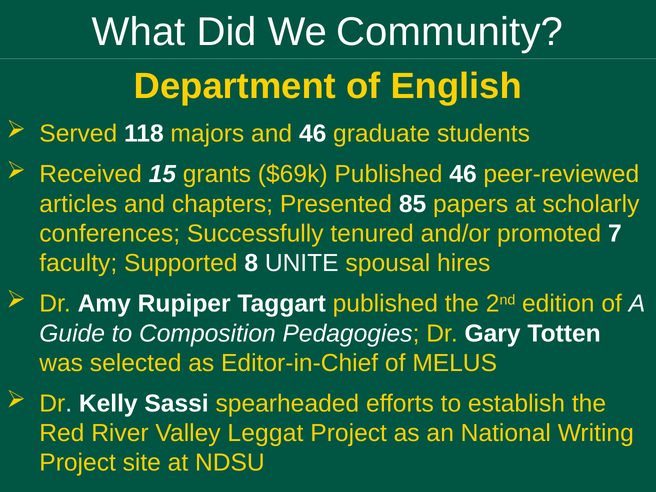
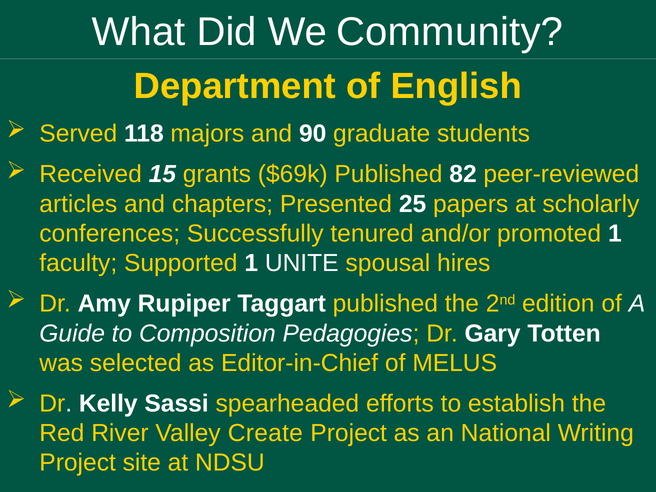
and 46: 46 -> 90
Published 46: 46 -> 82
85: 85 -> 25
promoted 7: 7 -> 1
Supported 8: 8 -> 1
Leggat: Leggat -> Create
